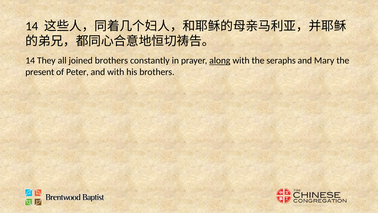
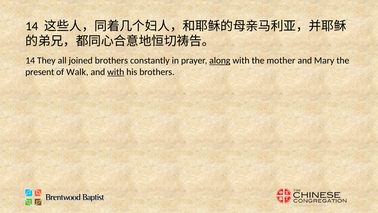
seraphs: seraphs -> mother
Peter: Peter -> Walk
with at (116, 72) underline: none -> present
